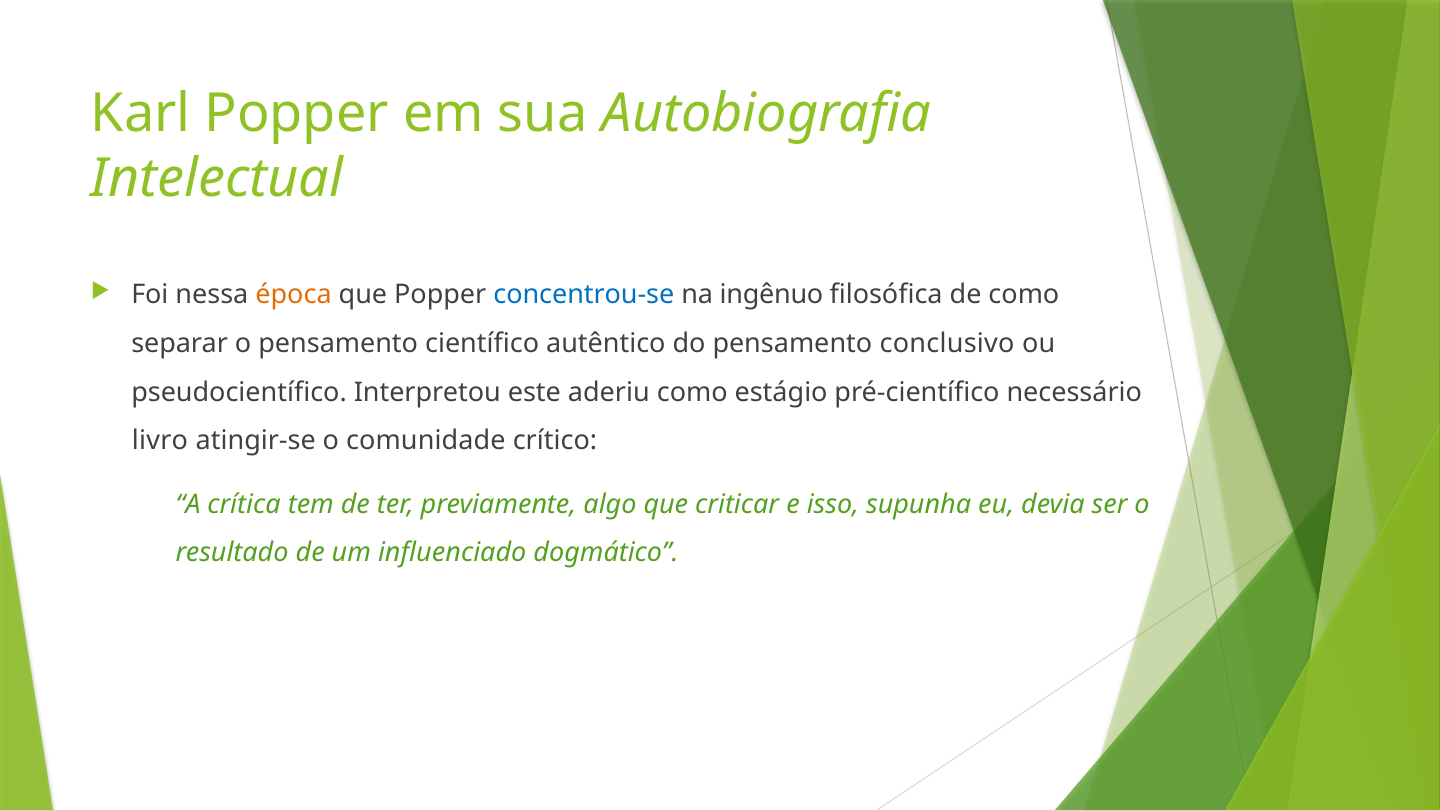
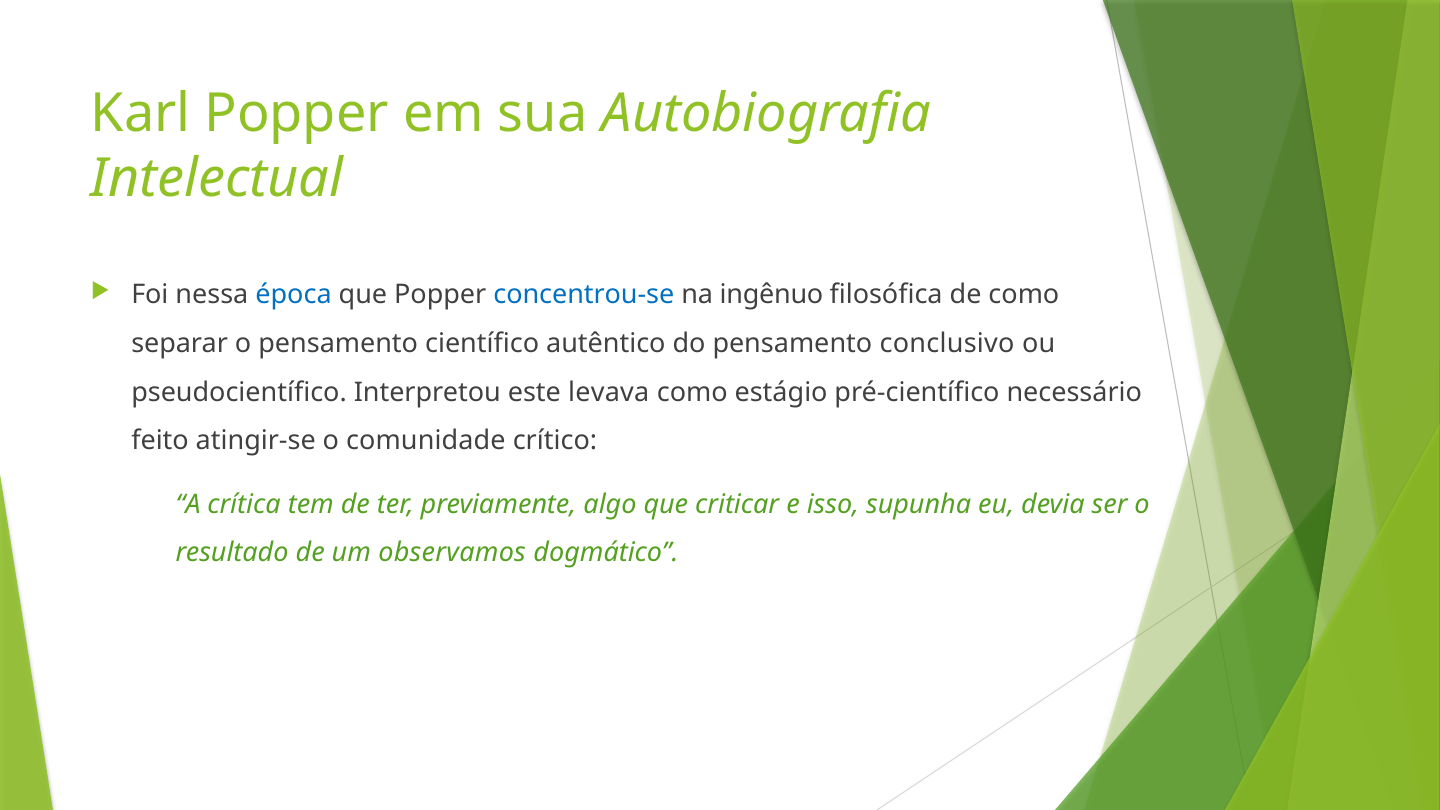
época colour: orange -> blue
aderiu: aderiu -> levava
livro: livro -> feito
influenciado: influenciado -> observamos
